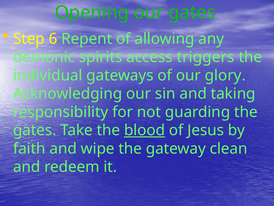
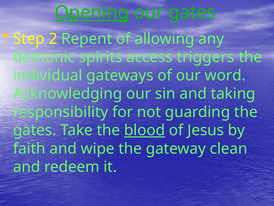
Opening underline: none -> present
6: 6 -> 2
glory: glory -> word
